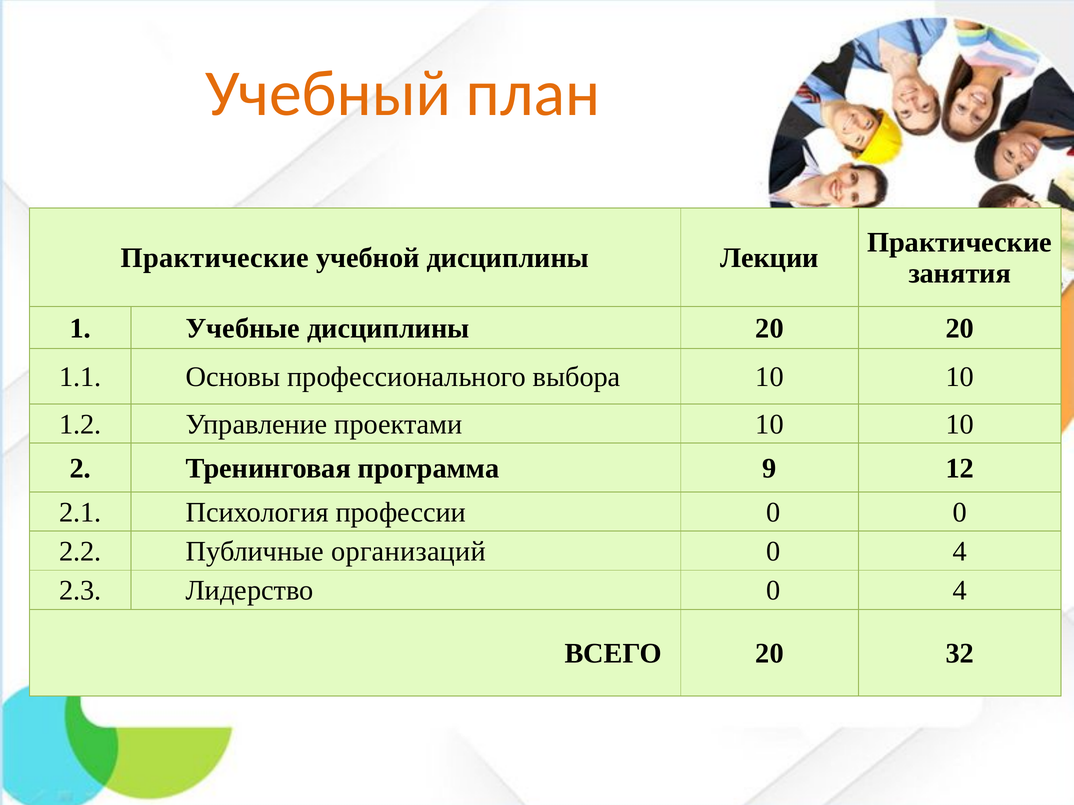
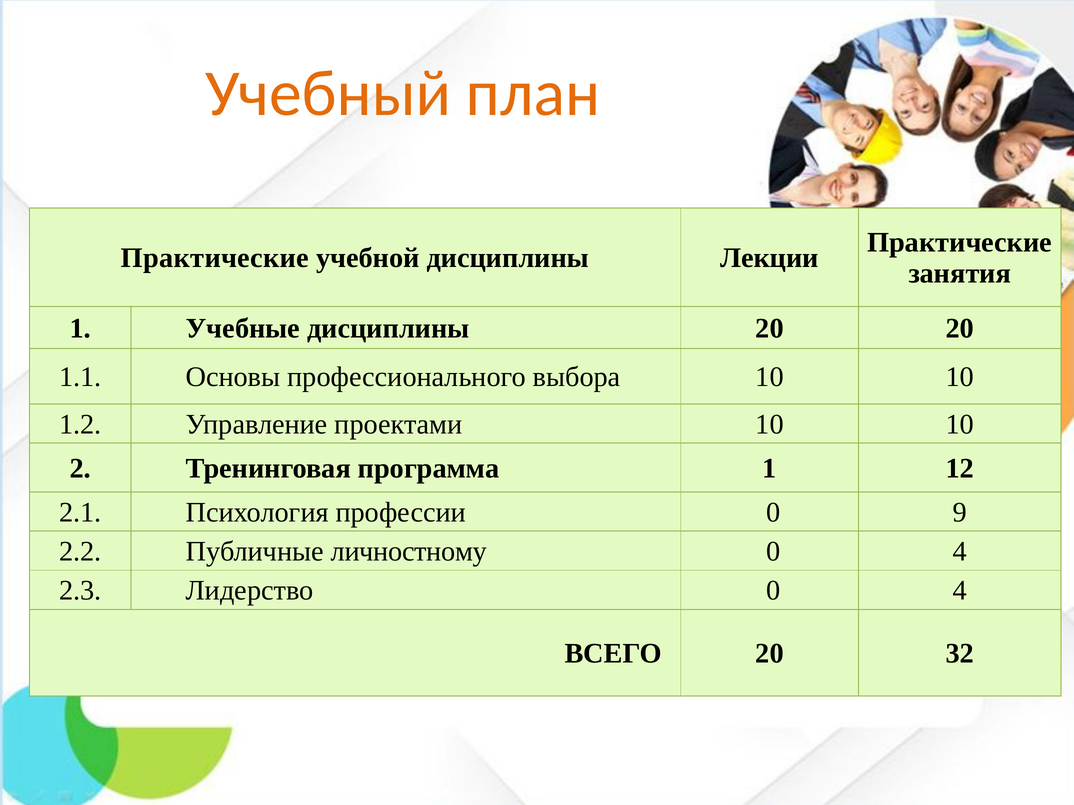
программа 9: 9 -> 1
0 0: 0 -> 9
организаций: организаций -> личностному
